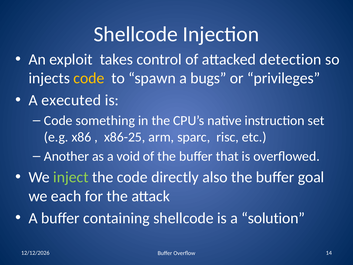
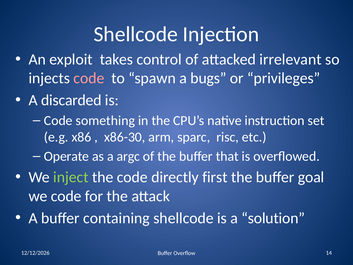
detection: detection -> irrelevant
code at (89, 78) colour: yellow -> pink
executed: executed -> discarded
x86-25: x86-25 -> x86-30
Another: Another -> Operate
void: void -> argc
also: also -> first
we each: each -> code
